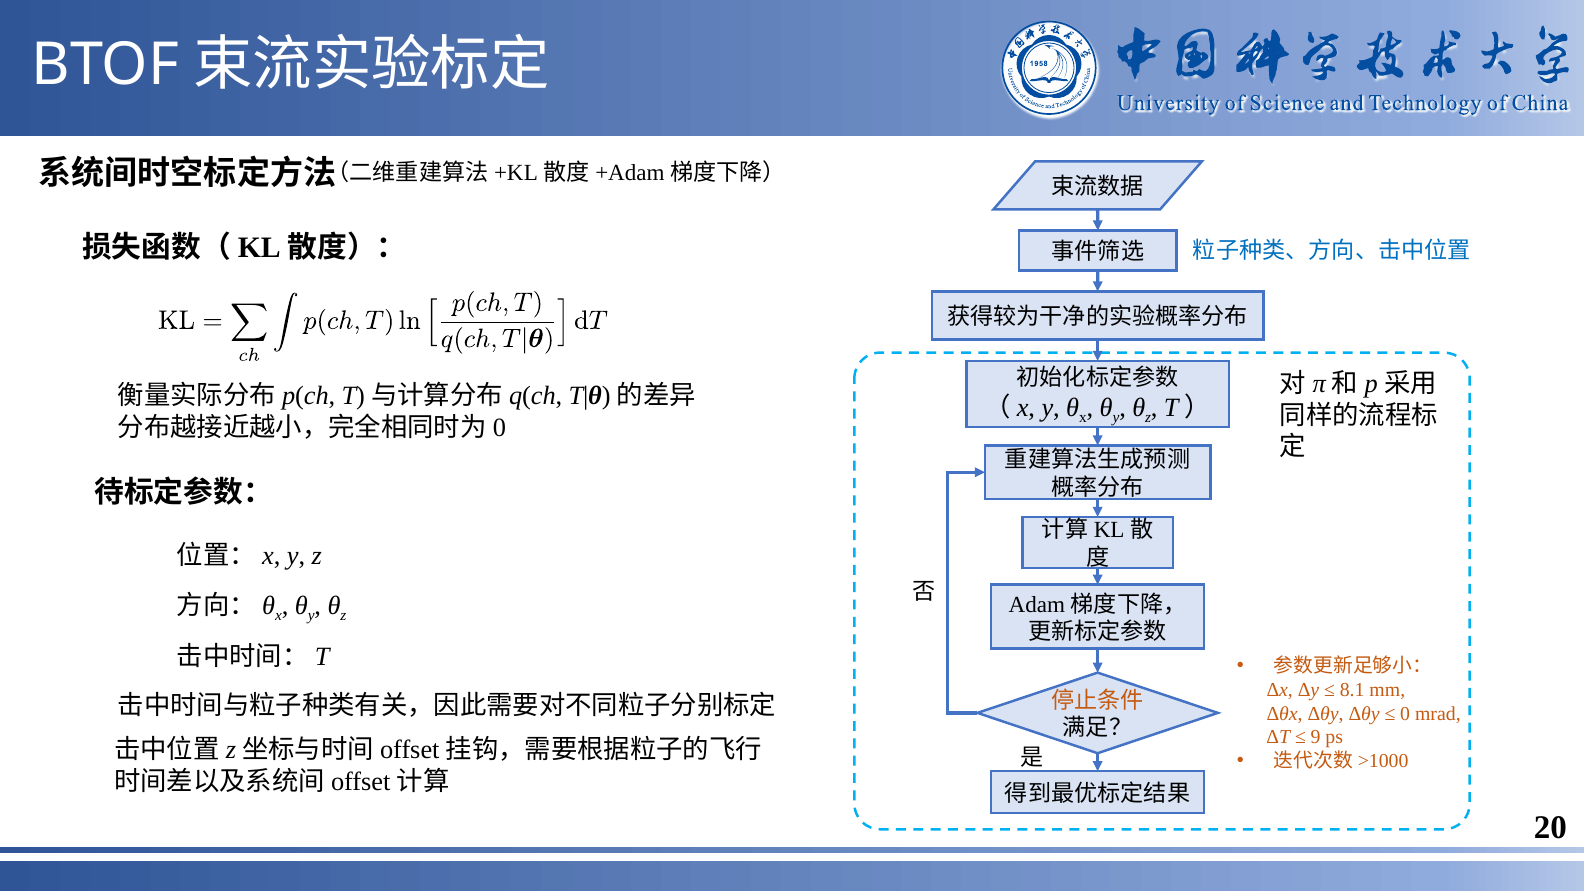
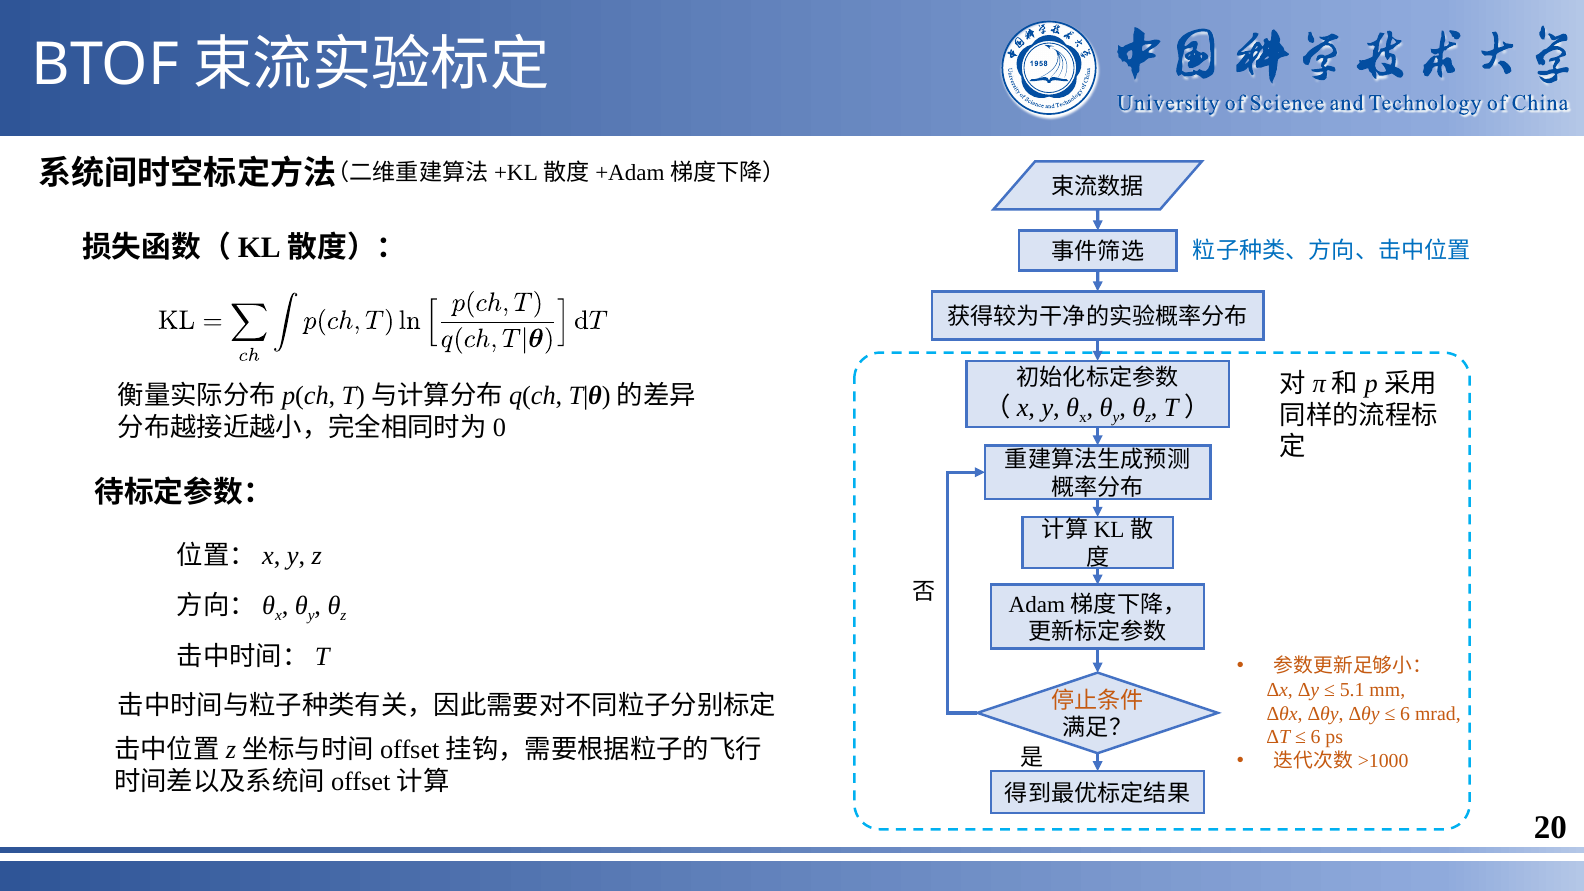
8.1: 8.1 -> 5.1
0 at (1405, 714): 0 -> 6
9 at (1316, 737): 9 -> 6
